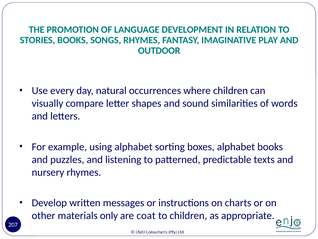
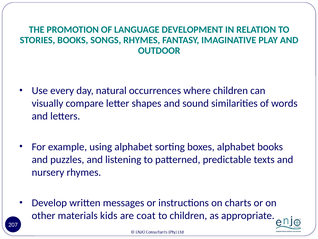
only: only -> kids
